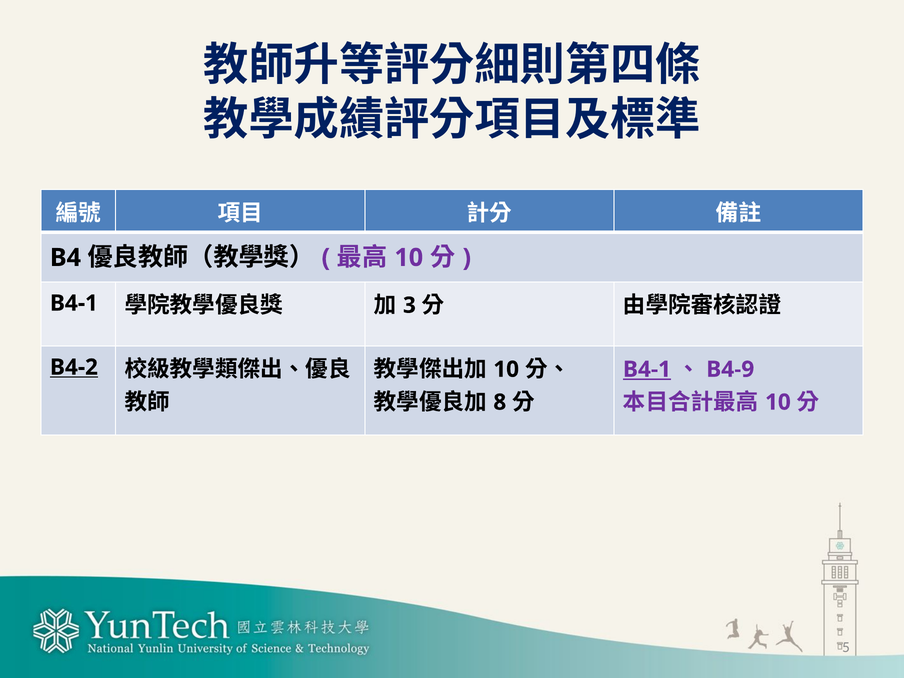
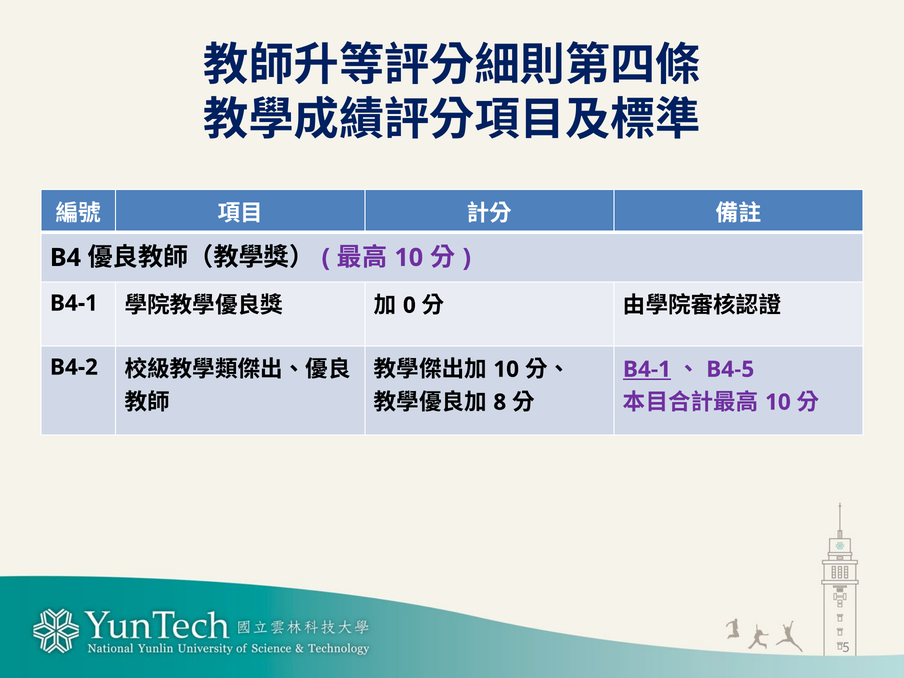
3: 3 -> 0
B4-2 underline: present -> none
B4-9: B4-9 -> B4-5
